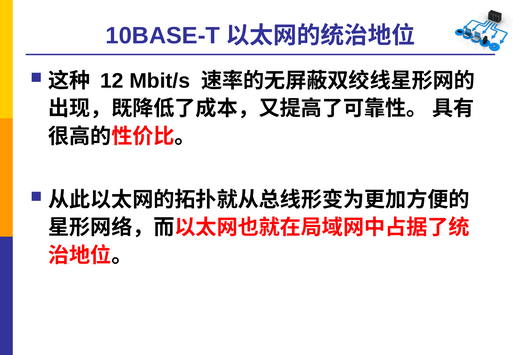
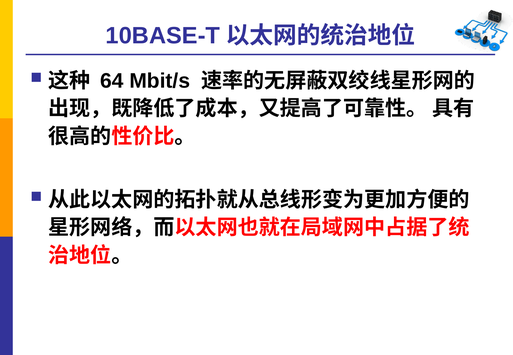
12: 12 -> 64
